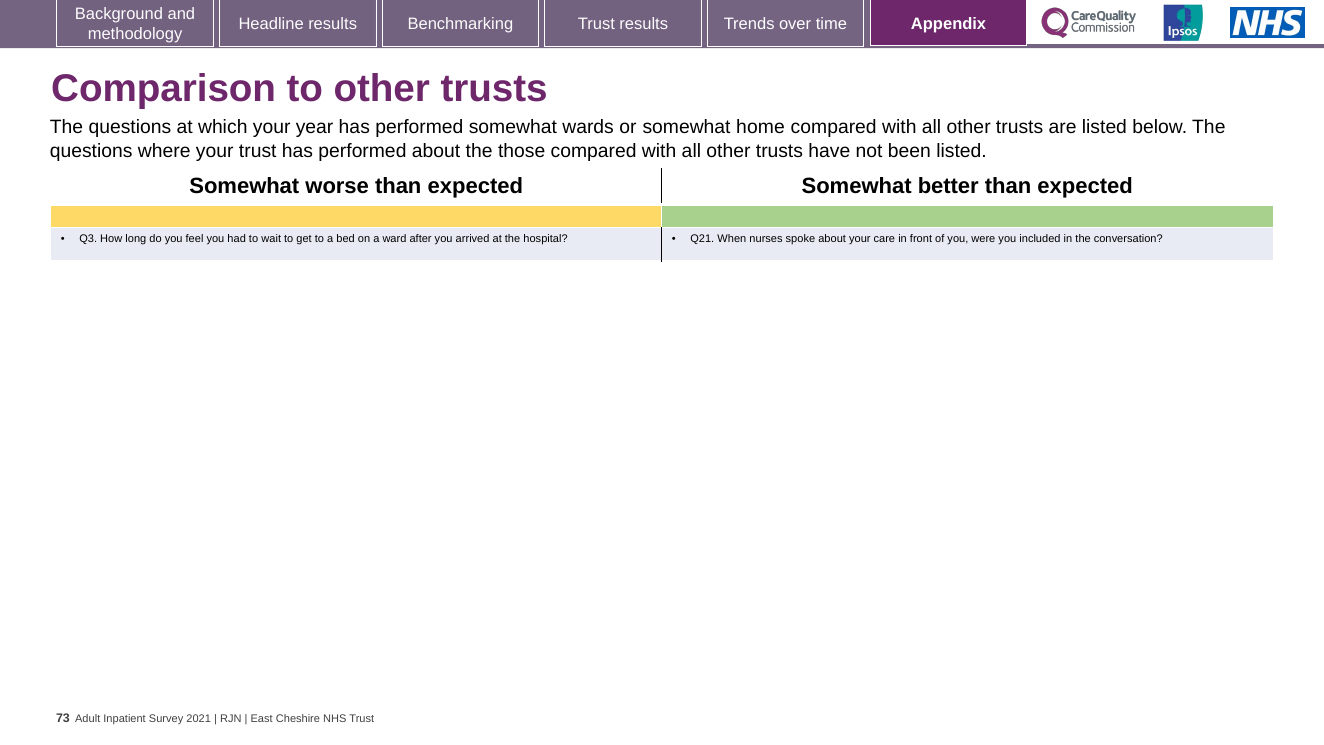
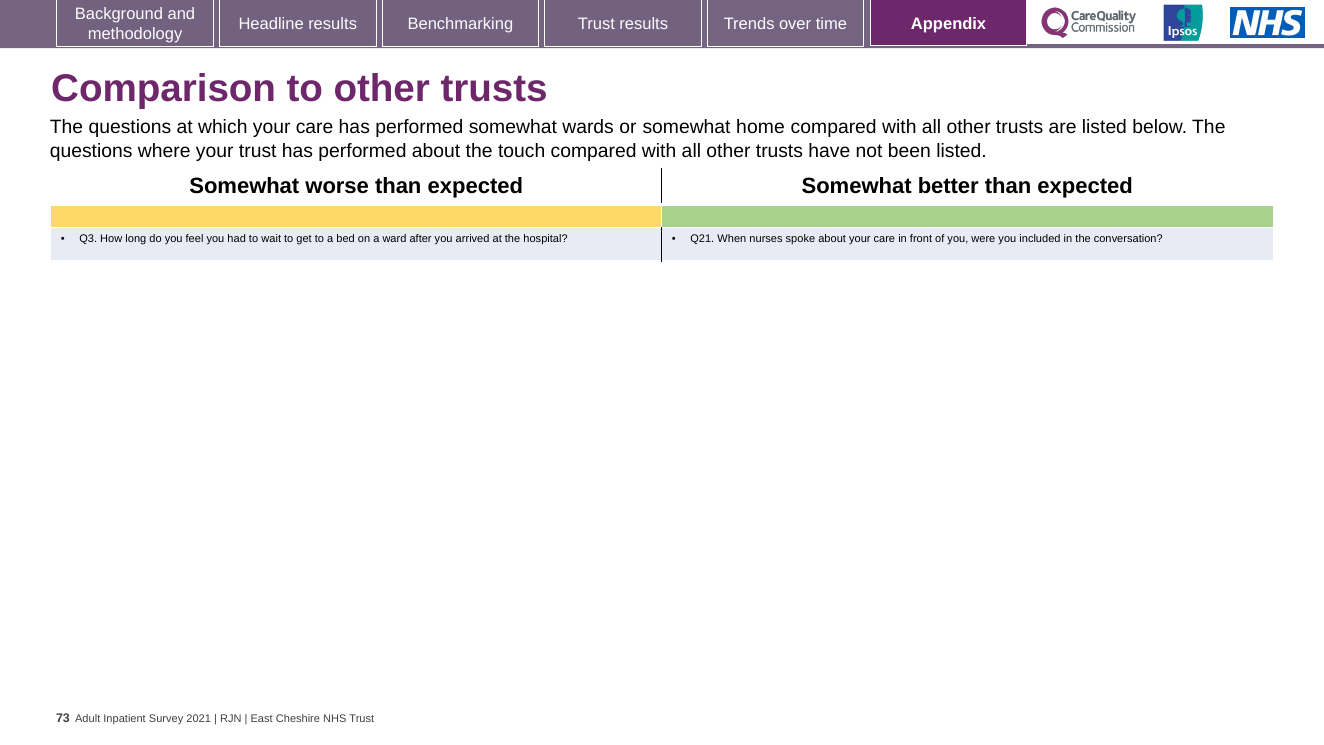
which your year: year -> care
those: those -> touch
